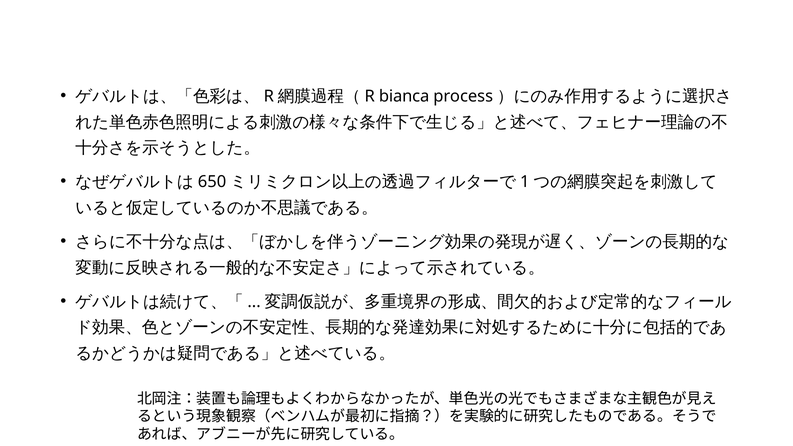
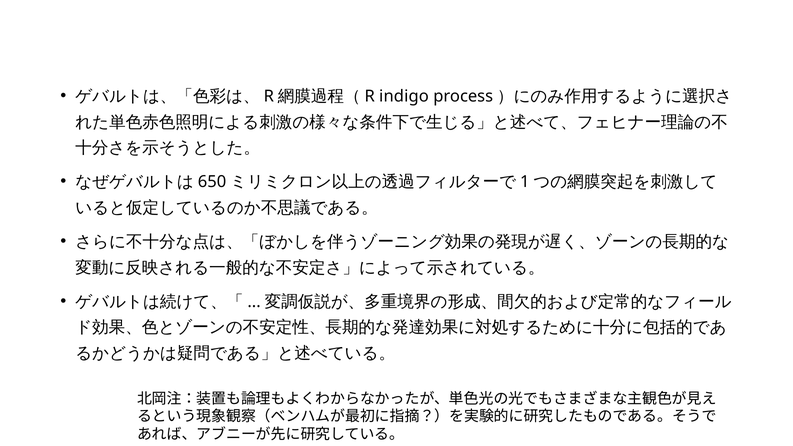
bianca: bianca -> indigo
